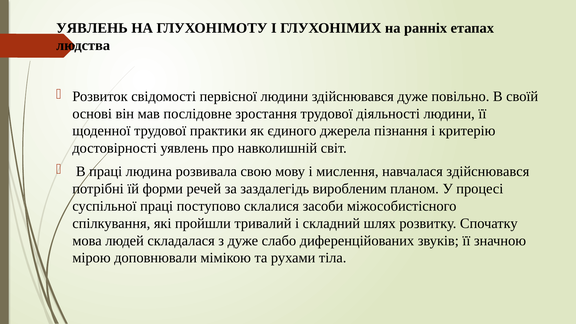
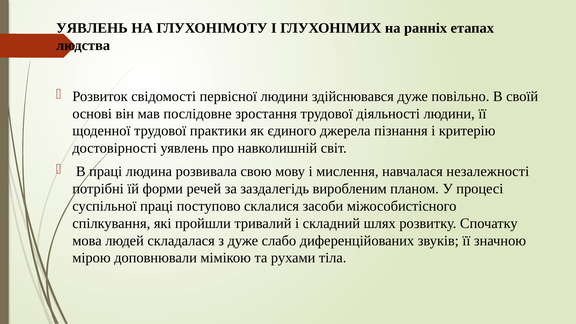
навчалася здійснювався: здійснювався -> незалежності
